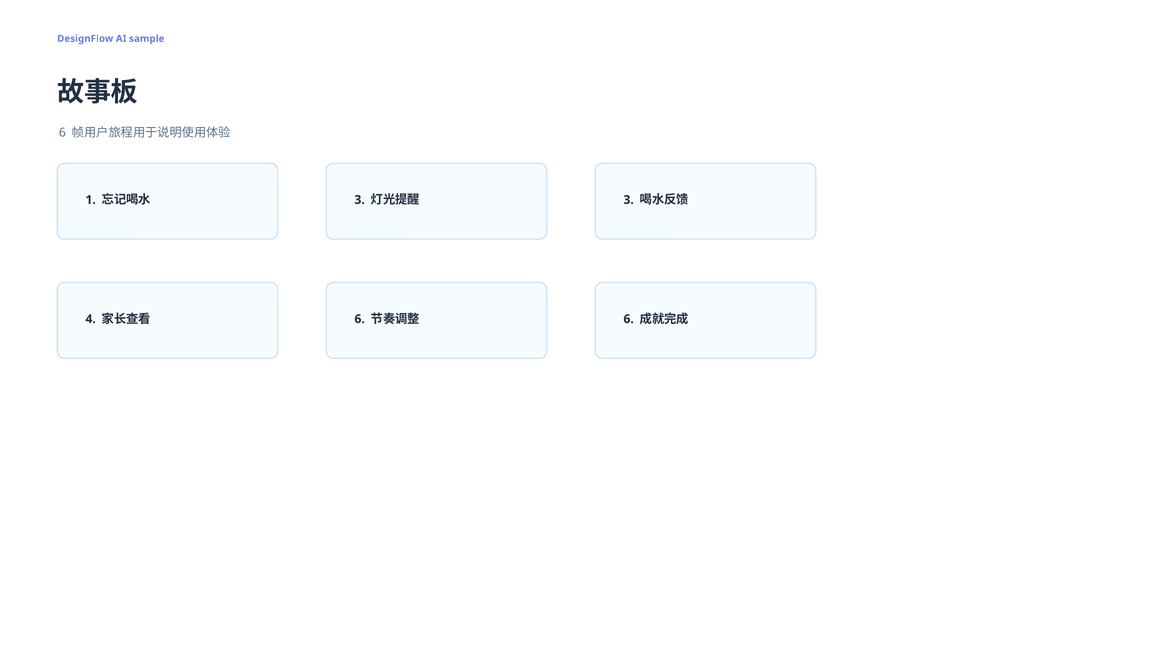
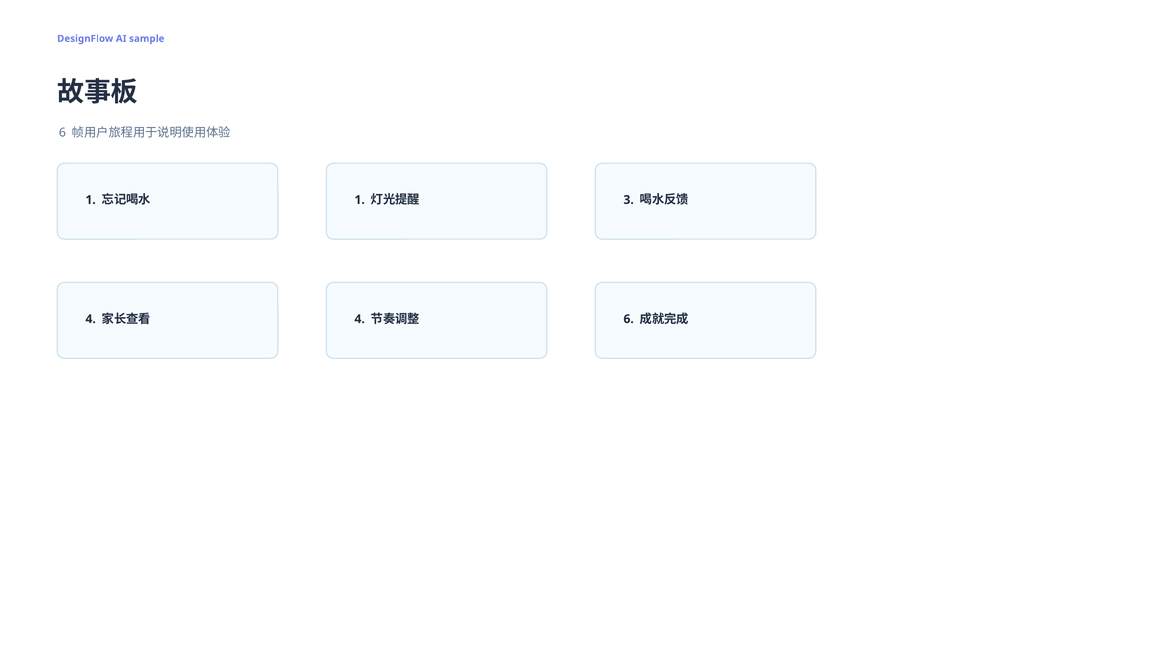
3 at (360, 200): 3 -> 1
6 at (360, 319): 6 -> 4
